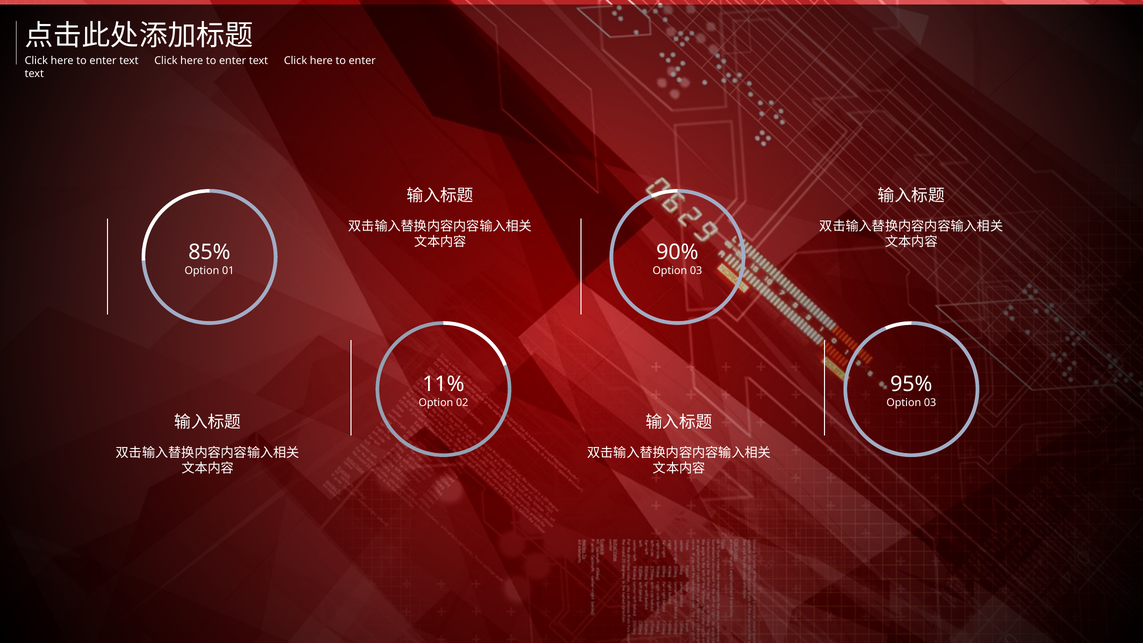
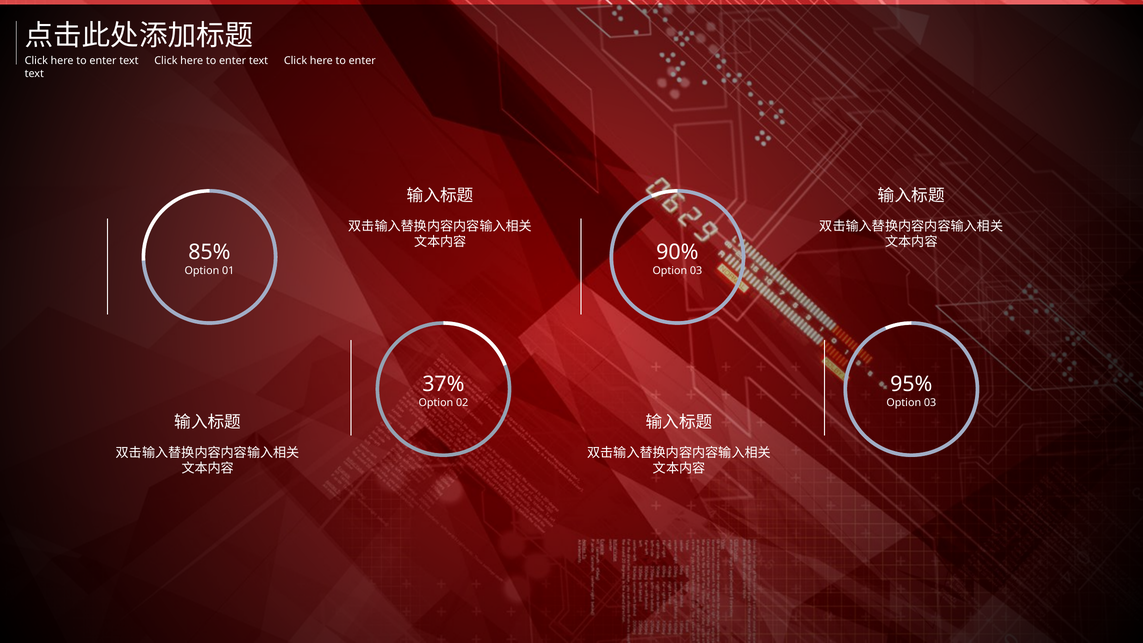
11%: 11% -> 37%
